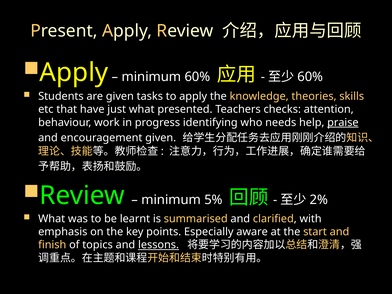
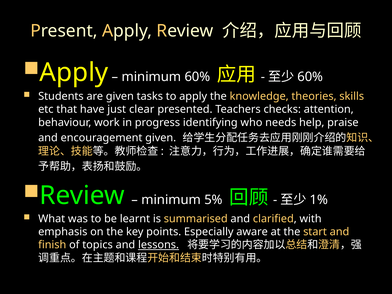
just what: what -> clear
praise underline: present -> none
2%: 2% -> 1%
